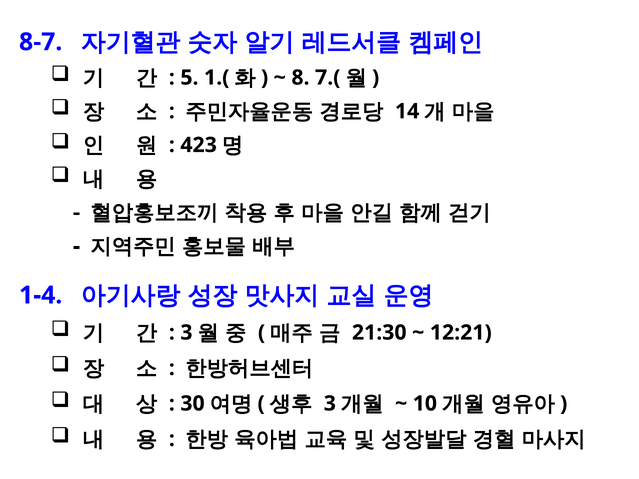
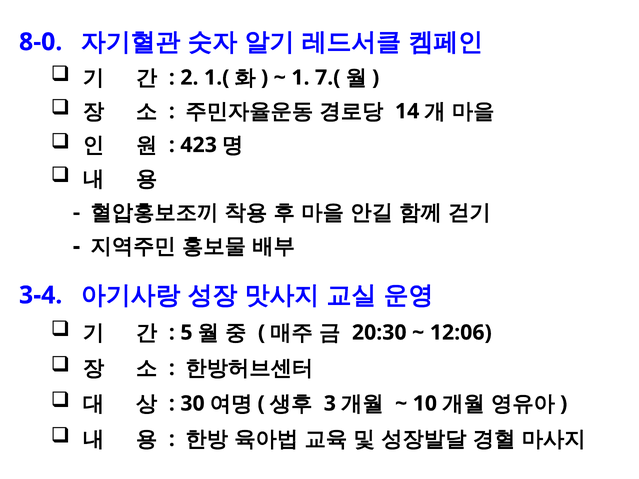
8-7: 8-7 -> 8-0
5: 5 -> 2
8: 8 -> 1
1-4: 1-4 -> 3-4
3 at (186, 333): 3 -> 5
21:30: 21:30 -> 20:30
12:21: 12:21 -> 12:06
